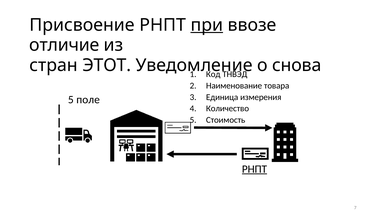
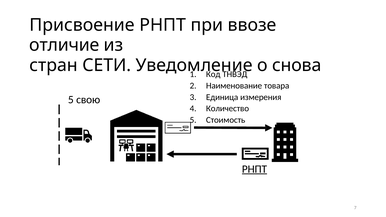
при underline: present -> none
ЭТОТ: ЭТОТ -> СЕТИ
поле: поле -> свою
